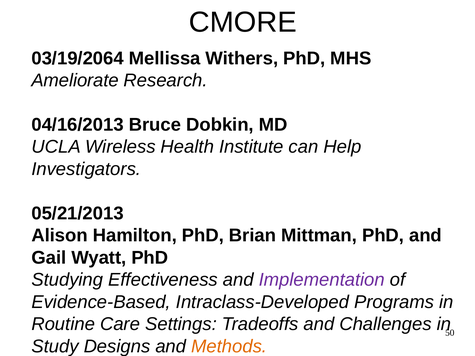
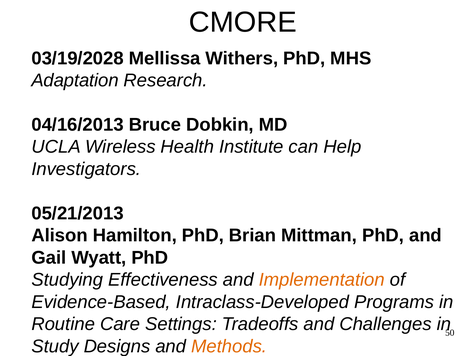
03/19/2064: 03/19/2064 -> 03/19/2028
Ameliorate: Ameliorate -> Adaptation
Implementation colour: purple -> orange
